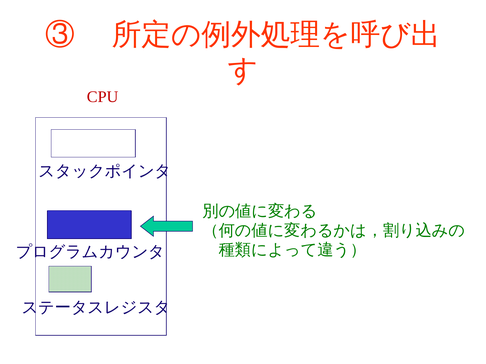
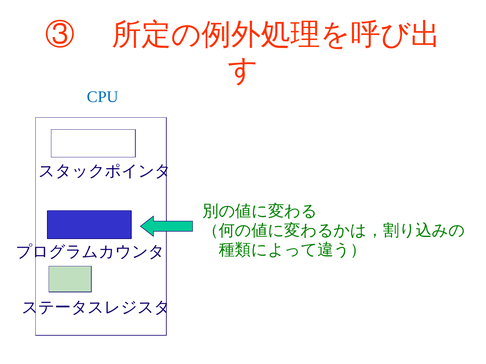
CPU colour: red -> blue
